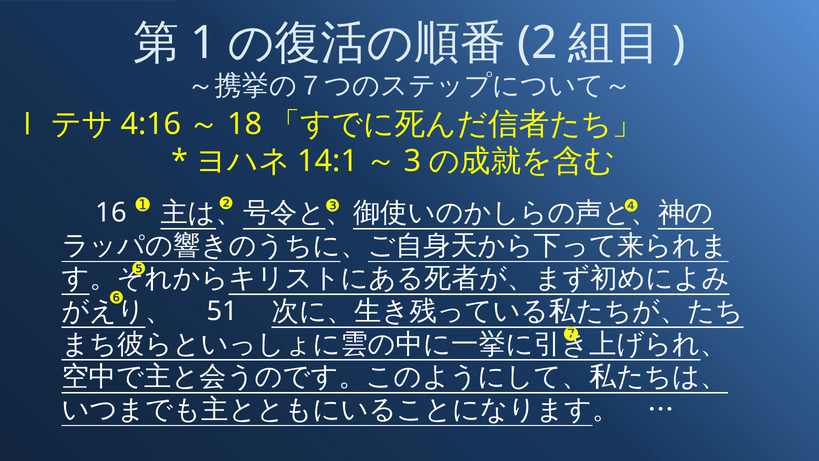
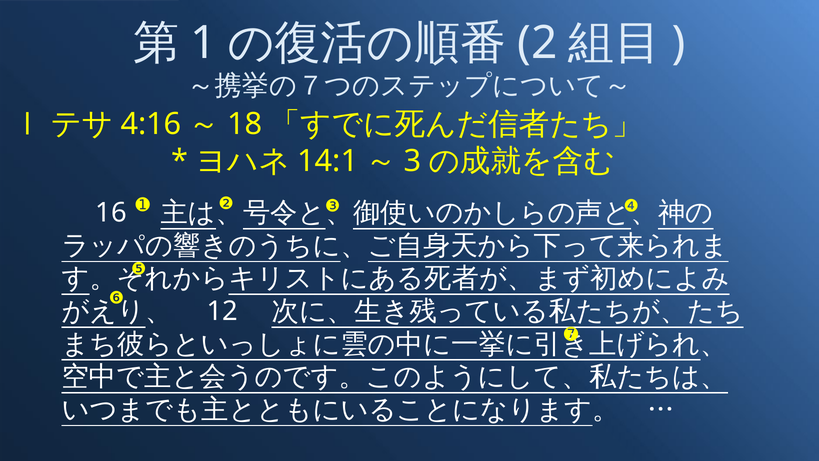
51: 51 -> 12
